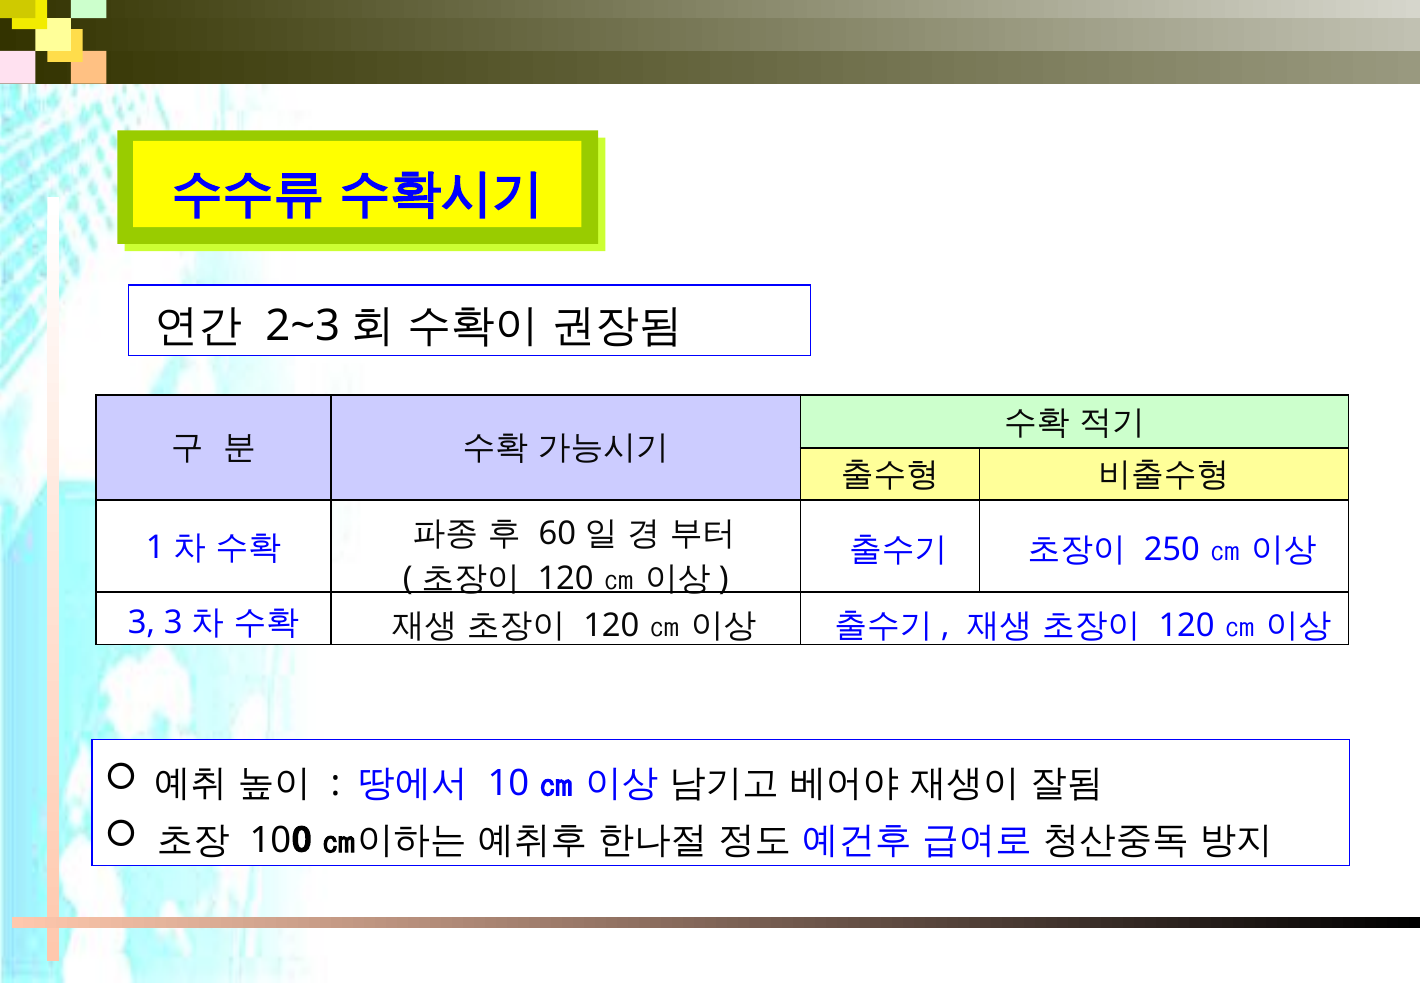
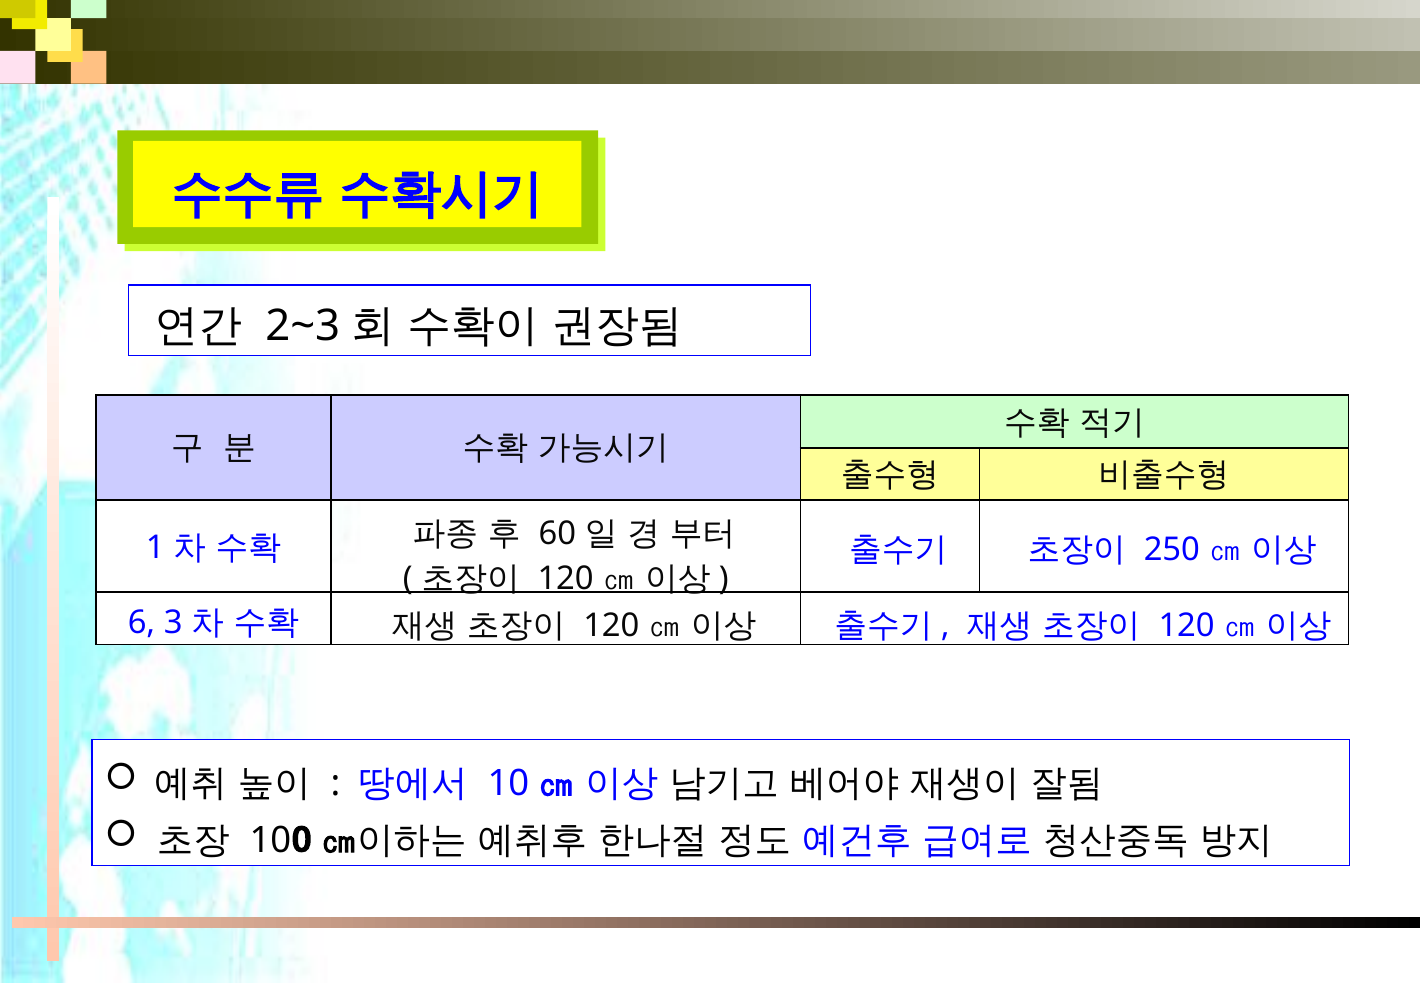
3 at (141, 623): 3 -> 6
